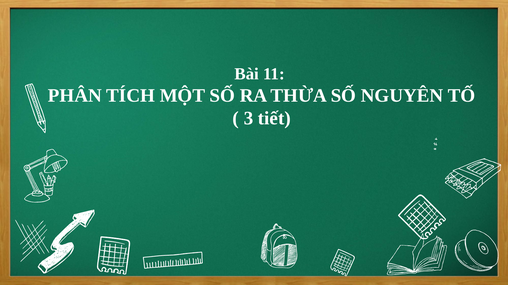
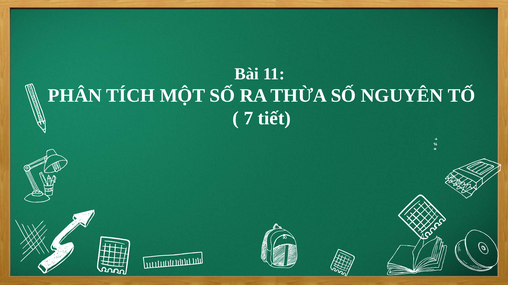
3: 3 -> 7
